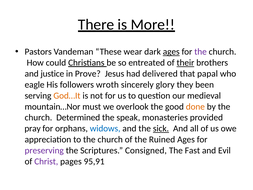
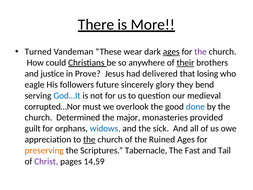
Pastors: Pastors -> Turned
entreated: entreated -> anywhere
papal: papal -> losing
wroth: wroth -> future
been: been -> bend
God…It colour: orange -> blue
mountain…Nor: mountain…Nor -> corrupted…Nor
done colour: orange -> blue
speak: speak -> major
pray: pray -> guilt
sick underline: present -> none
the at (89, 139) underline: none -> present
preserving colour: purple -> orange
Consigned: Consigned -> Tabernacle
Evil: Evil -> Tail
95,91: 95,91 -> 14,59
